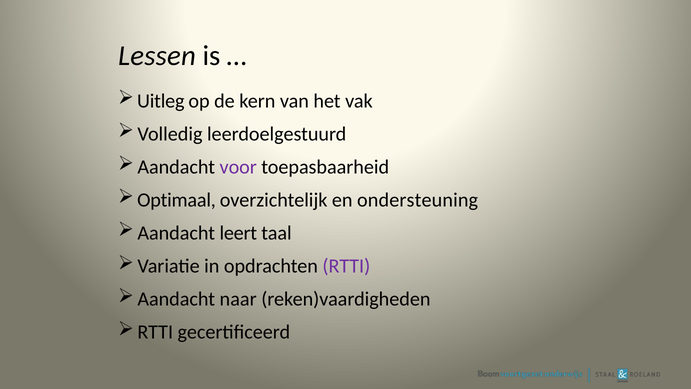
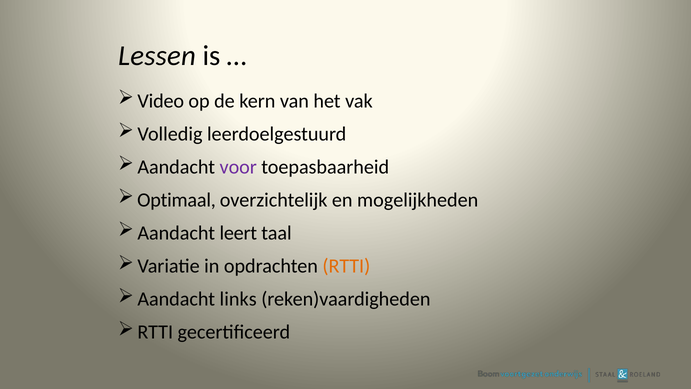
Uitleg: Uitleg -> Video
ondersteuning: ondersteuning -> mogelijkheden
RTTI at (346, 266) colour: purple -> orange
naar: naar -> links
